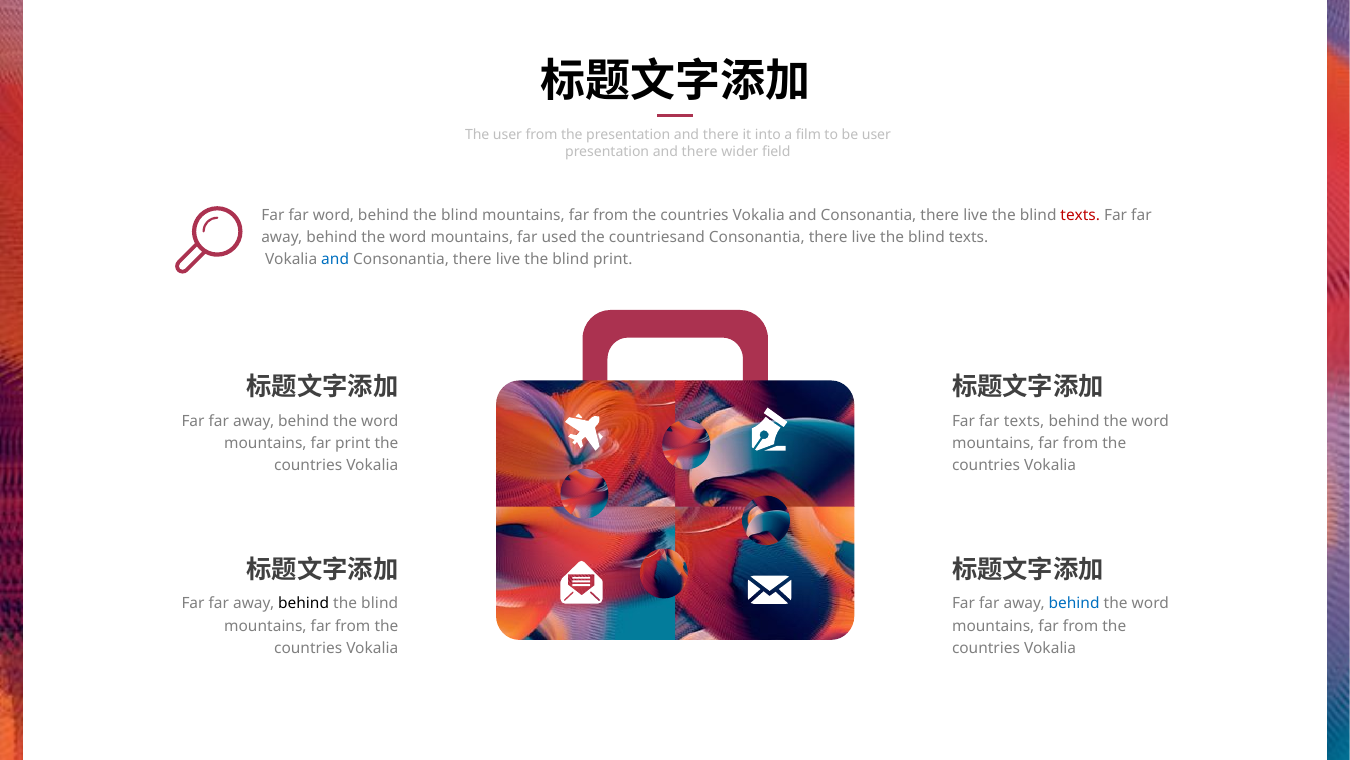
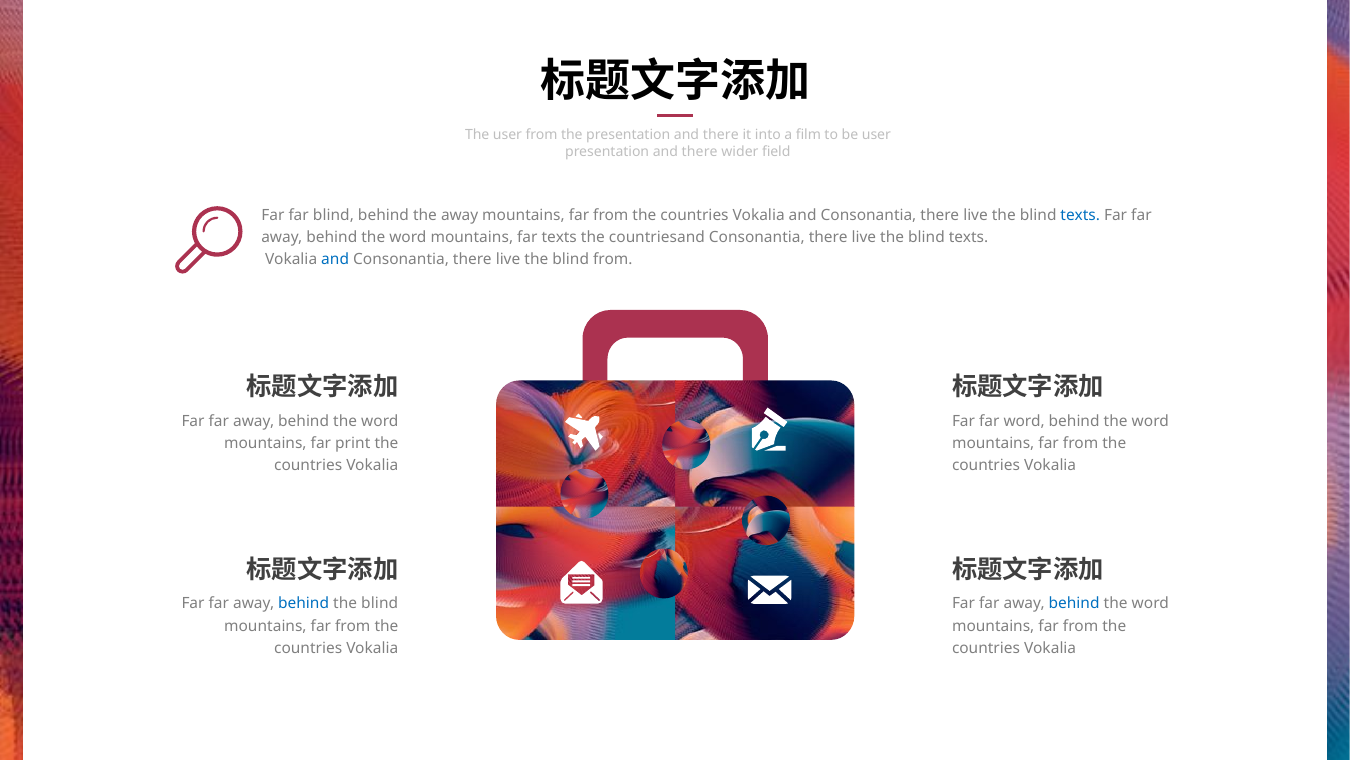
far word: word -> blind
blind at (460, 215): blind -> away
texts at (1080, 215) colour: red -> blue
far used: used -> texts
blind print: print -> from
far texts: texts -> word
behind at (304, 603) colour: black -> blue
